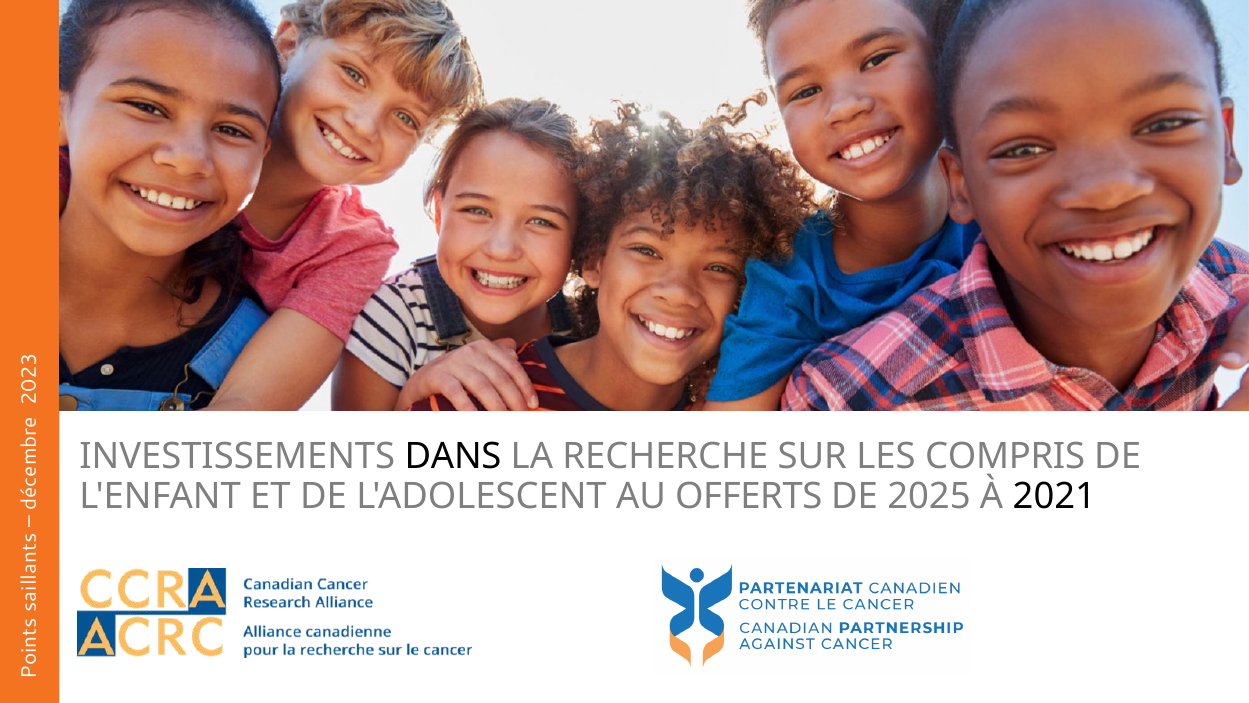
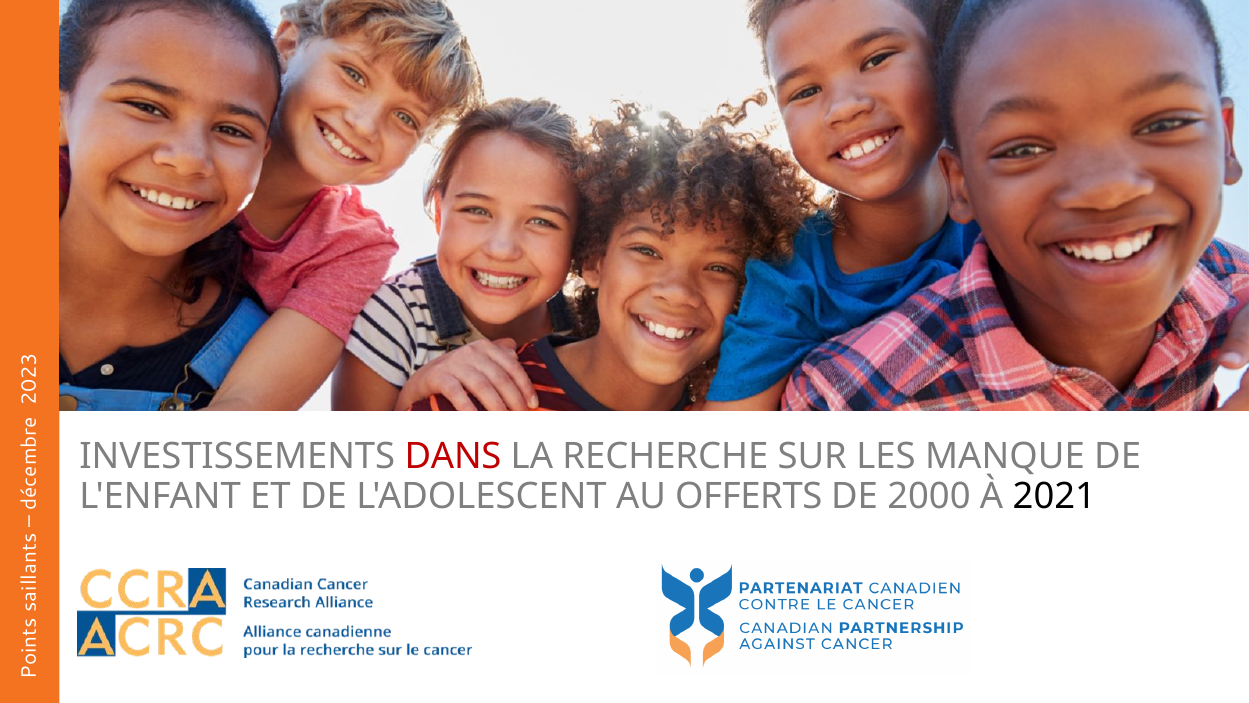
DANS colour: black -> red
COMPRIS: COMPRIS -> MANQUE
2025: 2025 -> 2000
